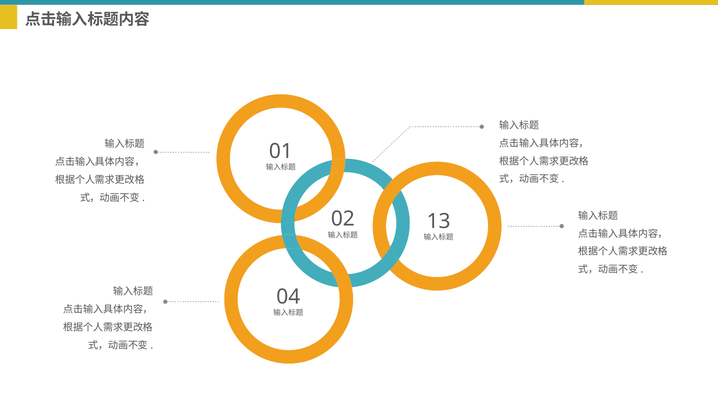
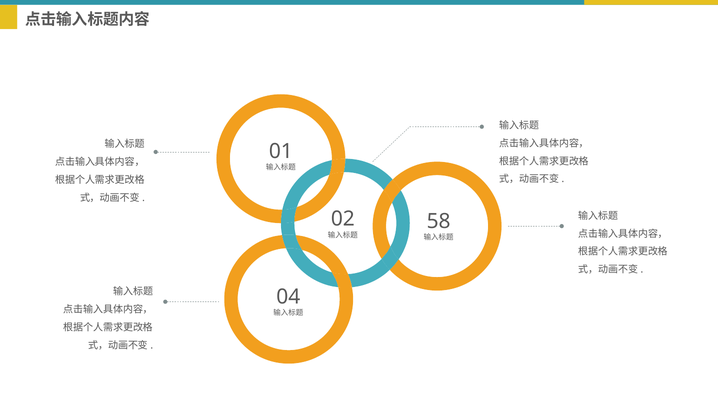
13: 13 -> 58
